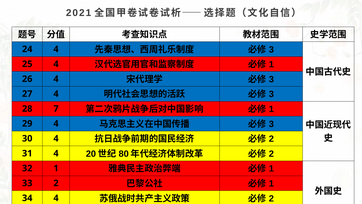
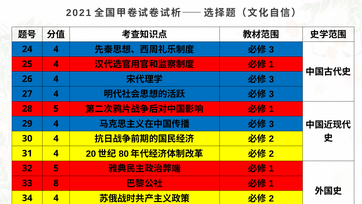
28 7: 7 -> 5
32 1: 1 -> 5
33 2: 2 -> 8
